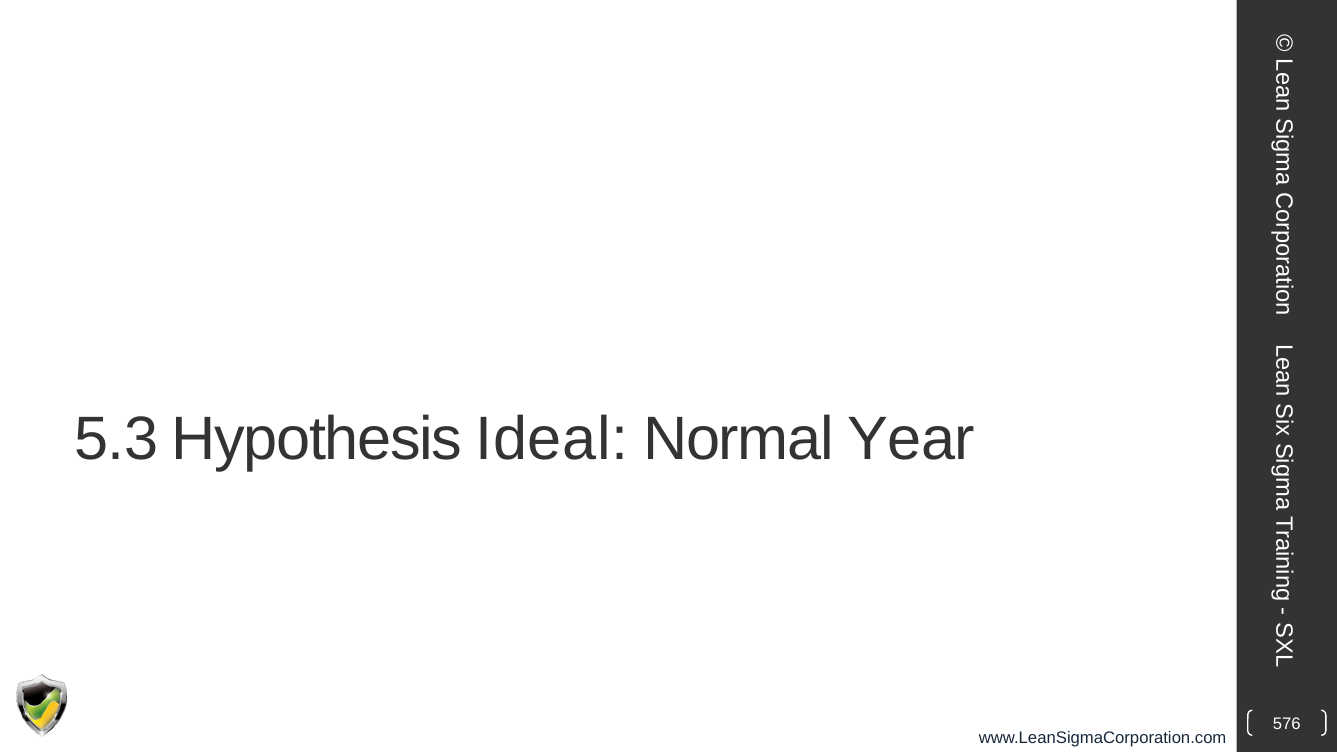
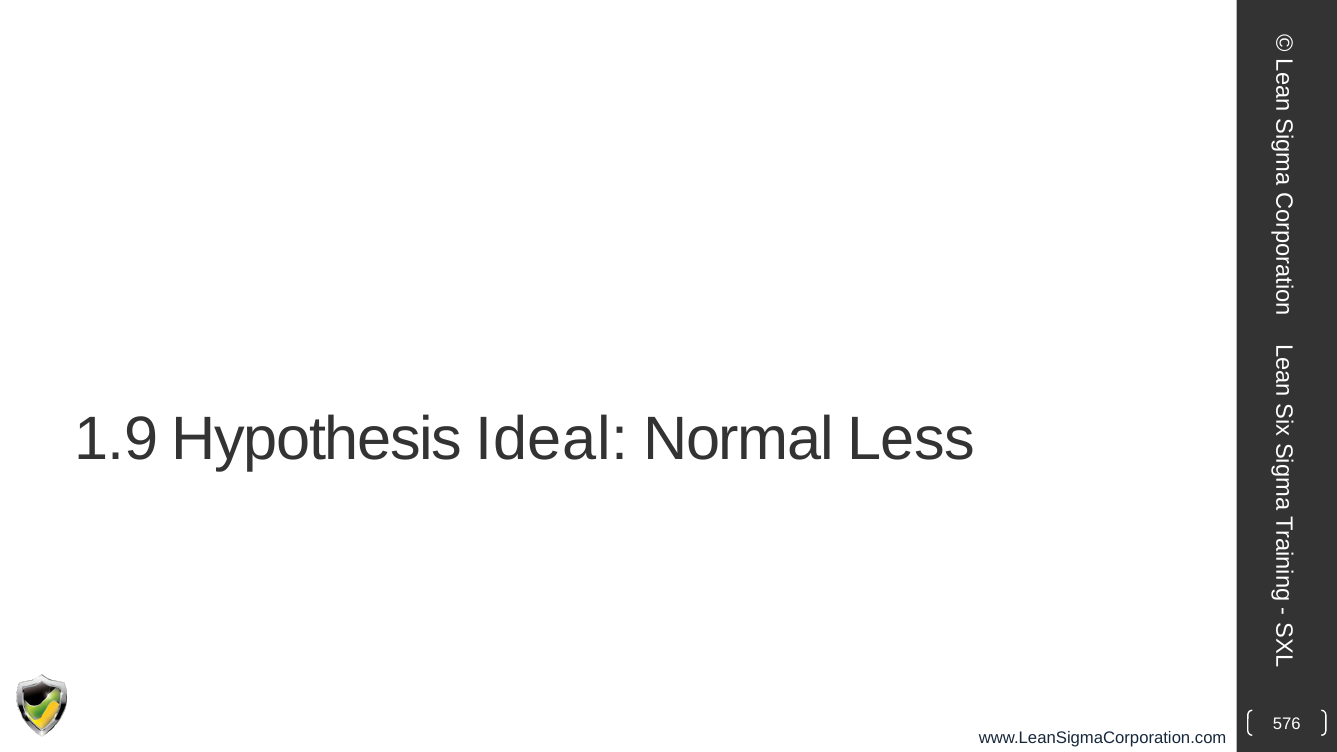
5.3: 5.3 -> 1.9
Year: Year -> Less
